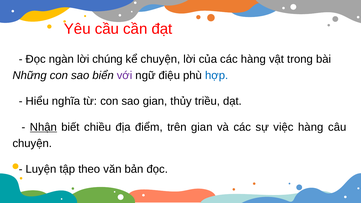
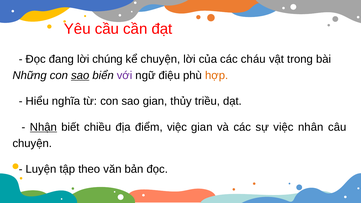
ngàn: ngàn -> đang
các hàng: hàng -> cháu
sao at (80, 75) underline: none -> present
hợp colour: blue -> orange
điểm trên: trên -> việc
việc hàng: hàng -> nhân
